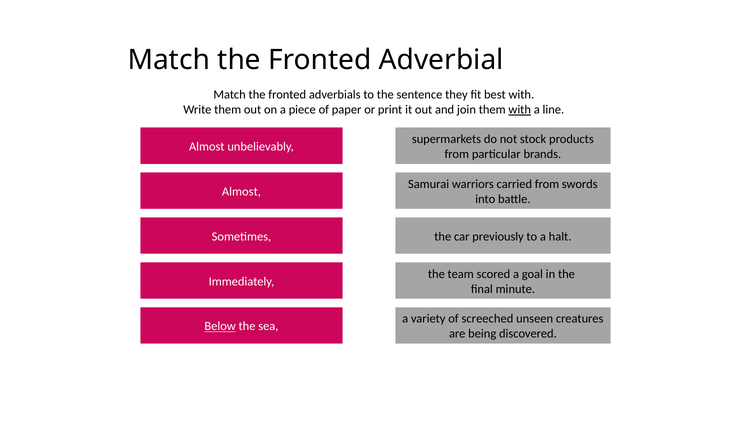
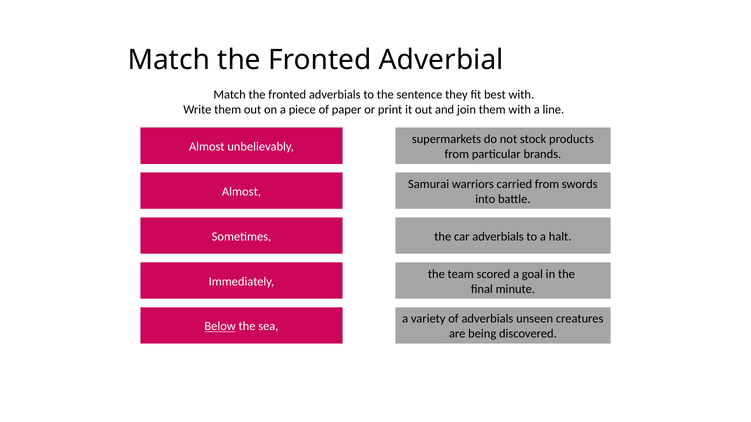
with at (520, 110) underline: present -> none
car previously: previously -> adverbials
of screeched: screeched -> adverbials
